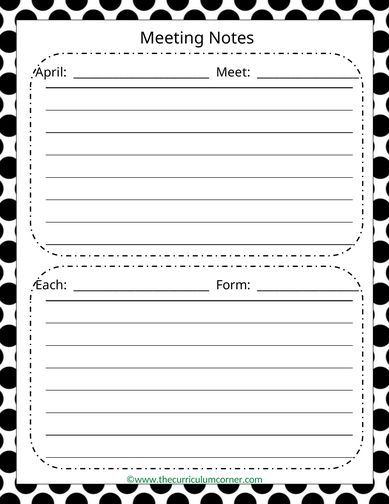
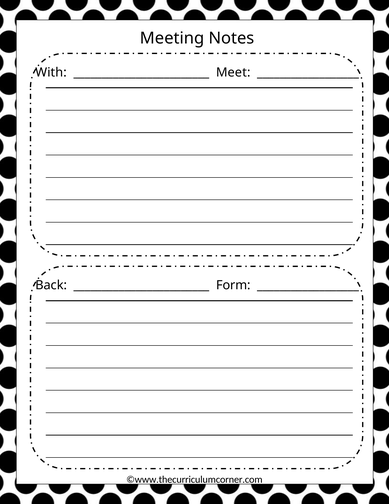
April: April -> With
Each: Each -> Back
©www.thecurriculumcorner.com colour: green -> black
